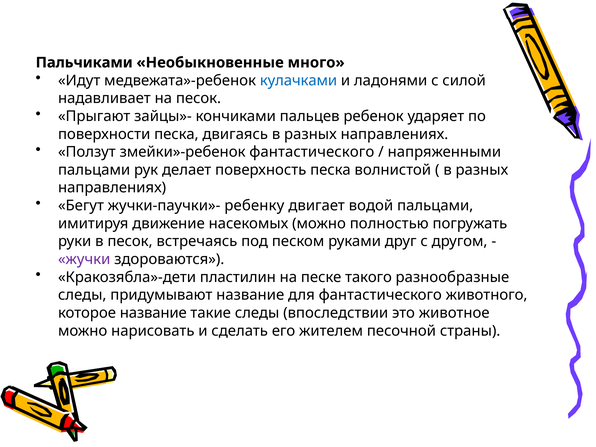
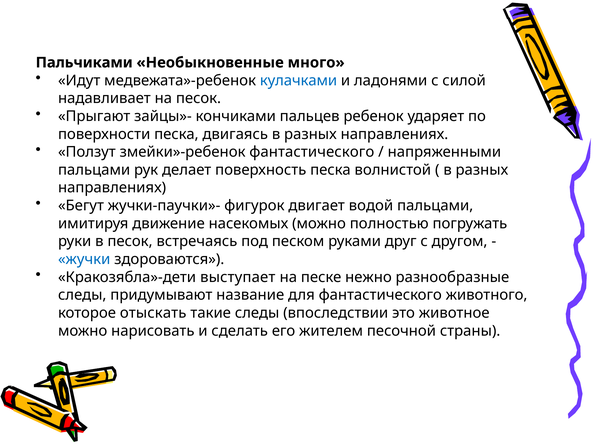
ребенку: ребенку -> фигурок
жучки colour: purple -> blue
пластилин: пластилин -> выступает
такого: такого -> нежно
которое название: название -> отыскать
